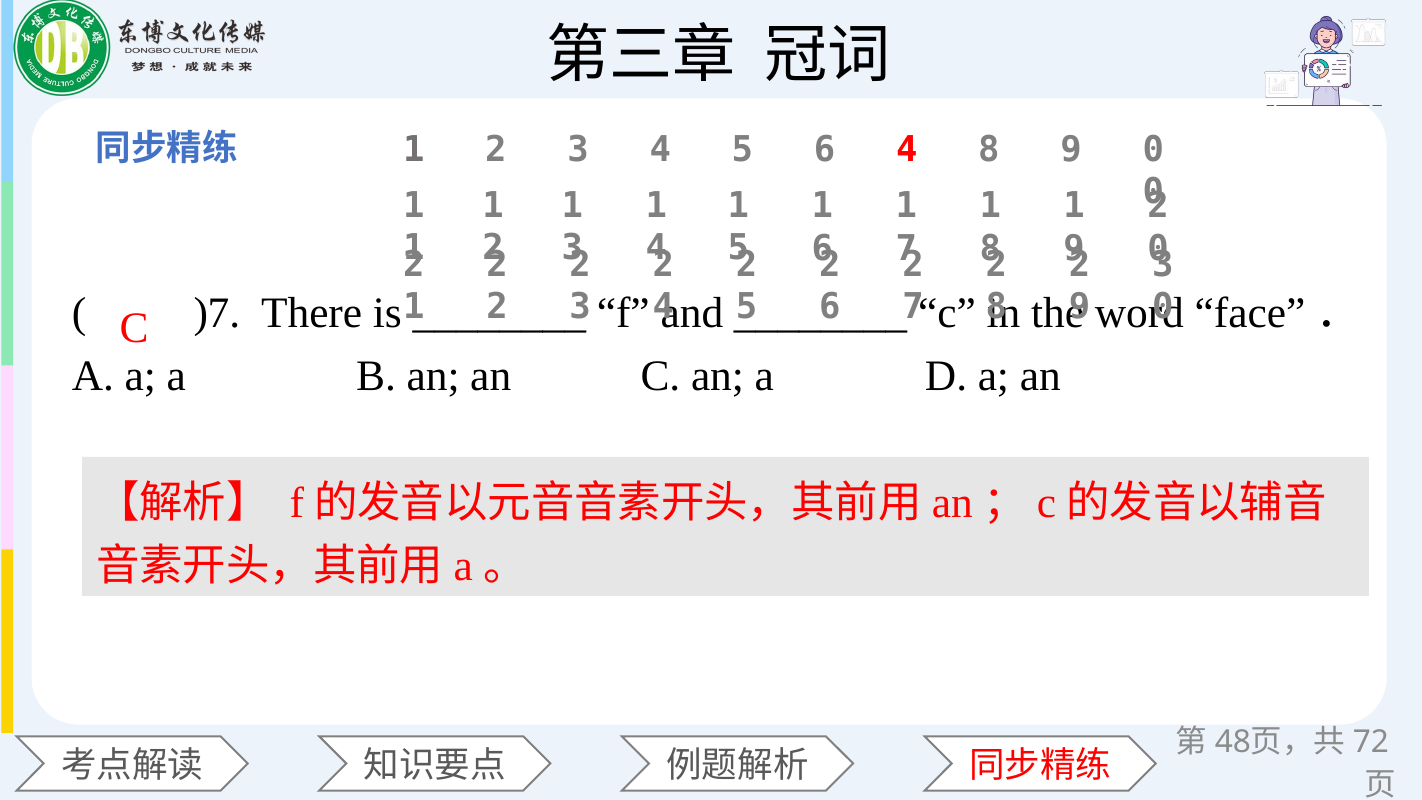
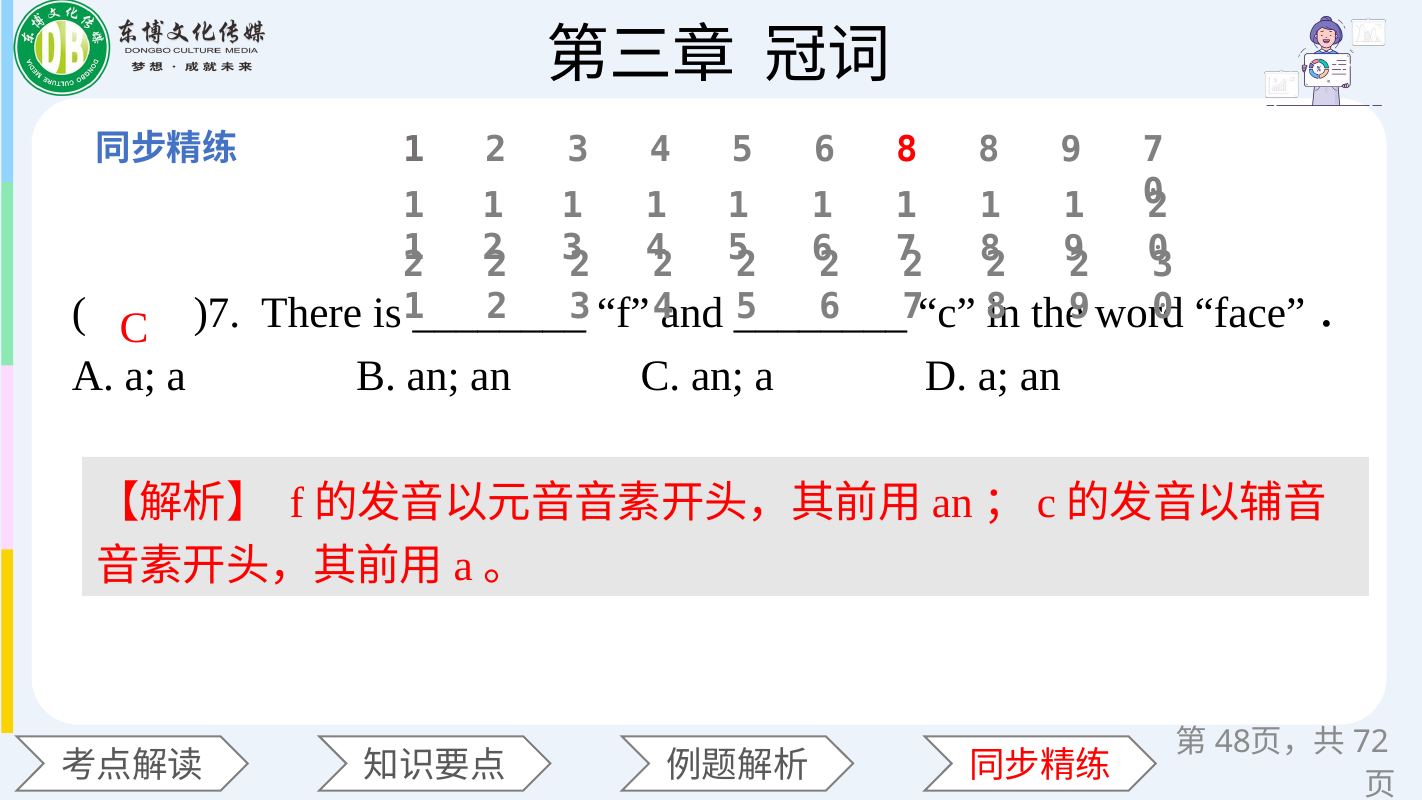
6 4: 4 -> 8
9 0: 0 -> 7
